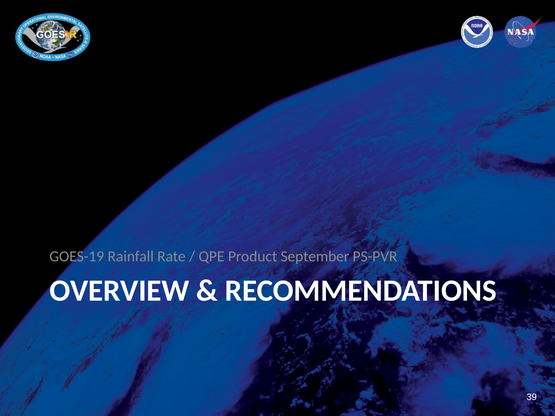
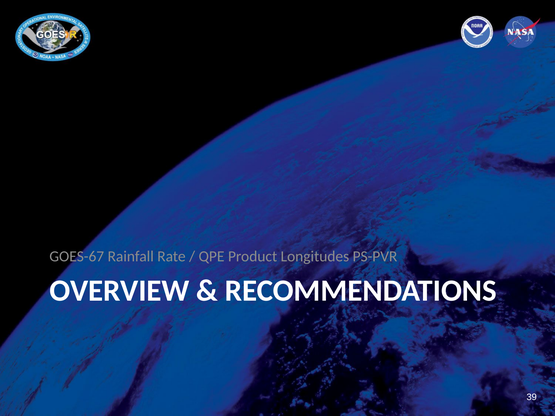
GOES-19: GOES-19 -> GOES-67
September: September -> Longitudes
